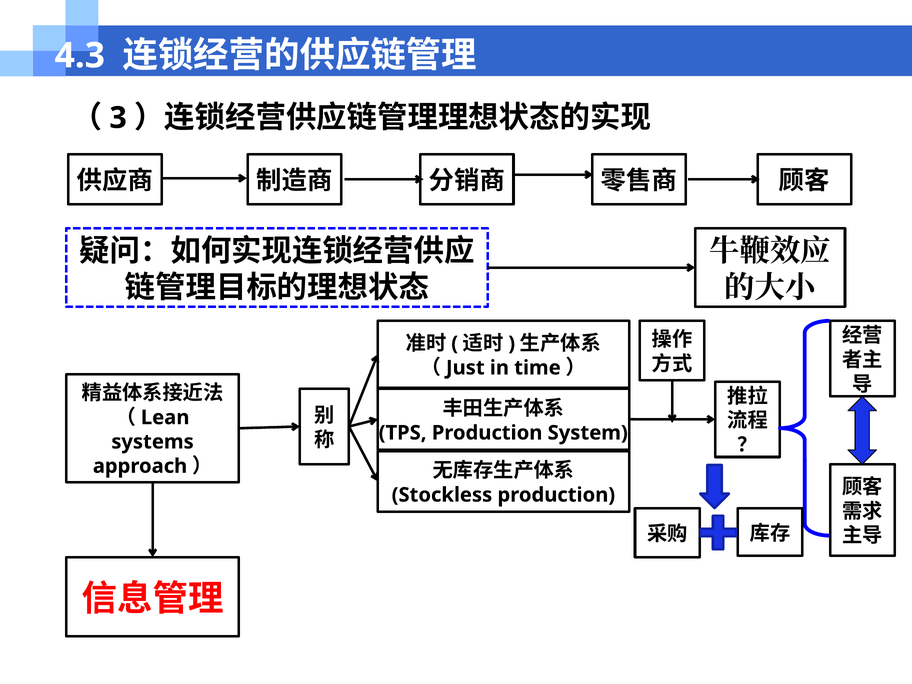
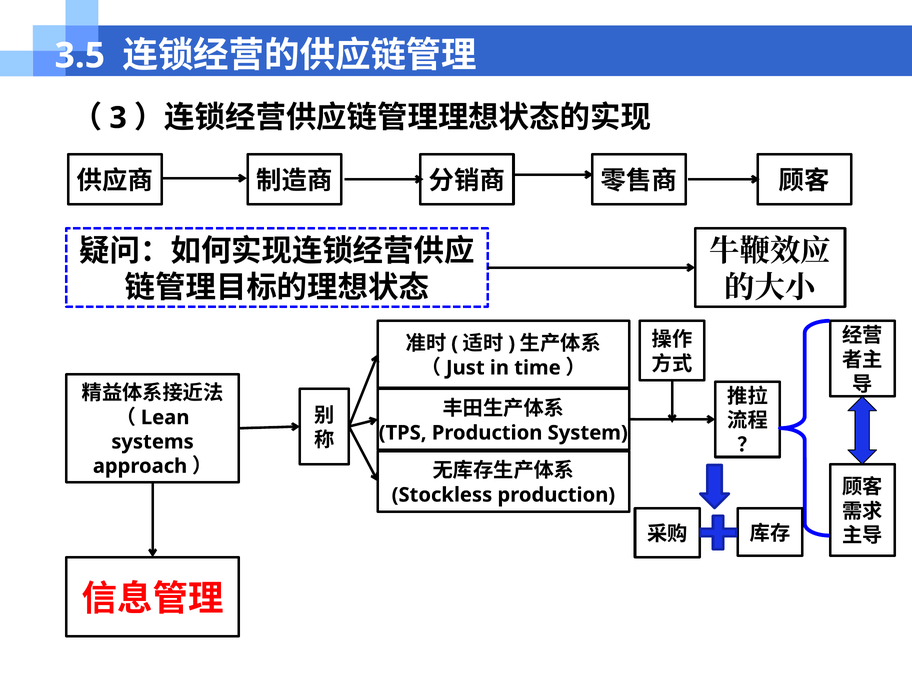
4.3: 4.3 -> 3.5
